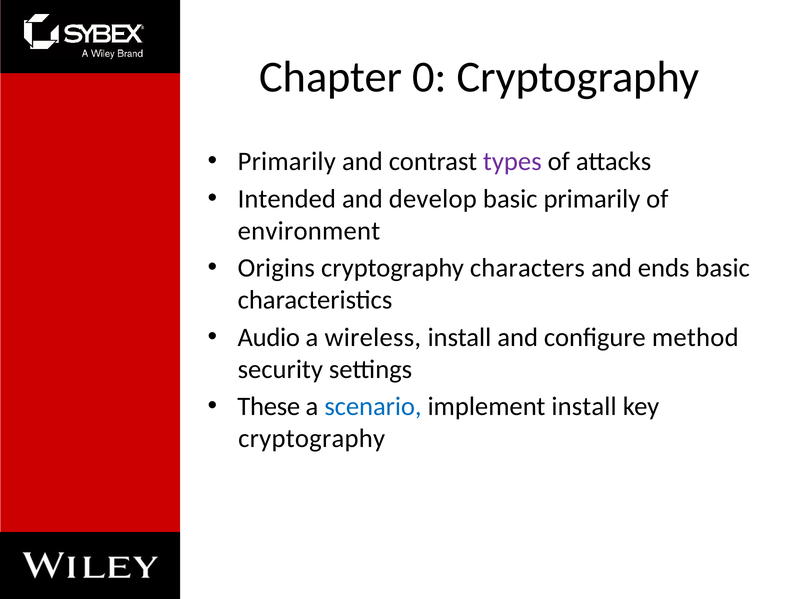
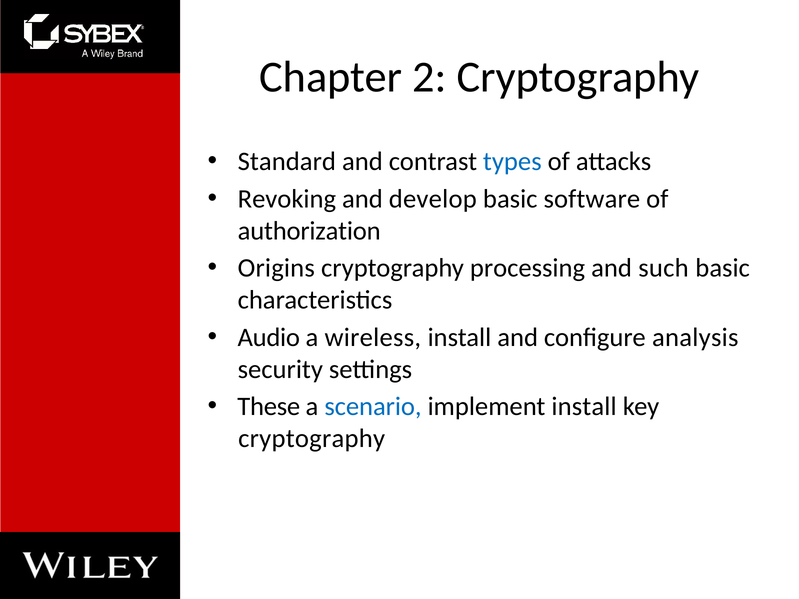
0: 0 -> 2
Primarily at (287, 162): Primarily -> Standard
types colour: purple -> blue
Intended: Intended -> Revoking
basic primarily: primarily -> software
environment: environment -> authorization
characters: characters -> processing
ends: ends -> such
method: method -> analysis
